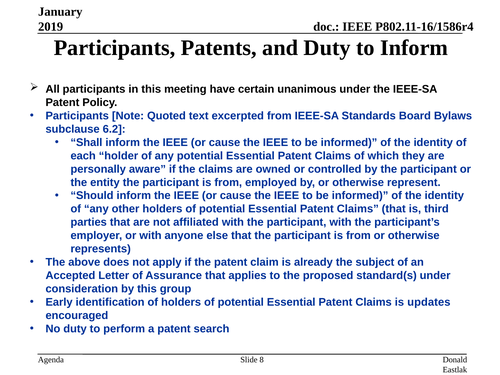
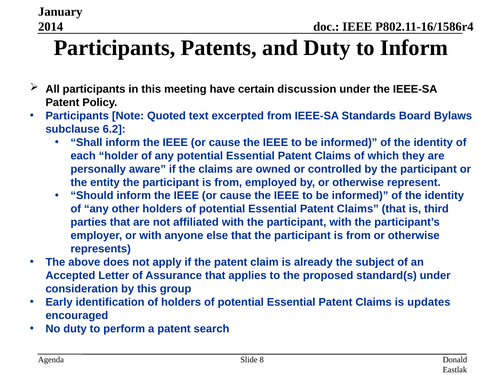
2019: 2019 -> 2014
unanimous: unanimous -> discussion
